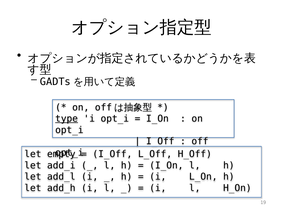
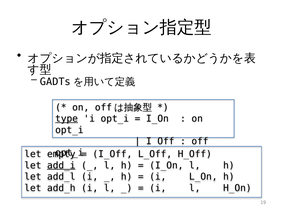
add_i underline: none -> present
